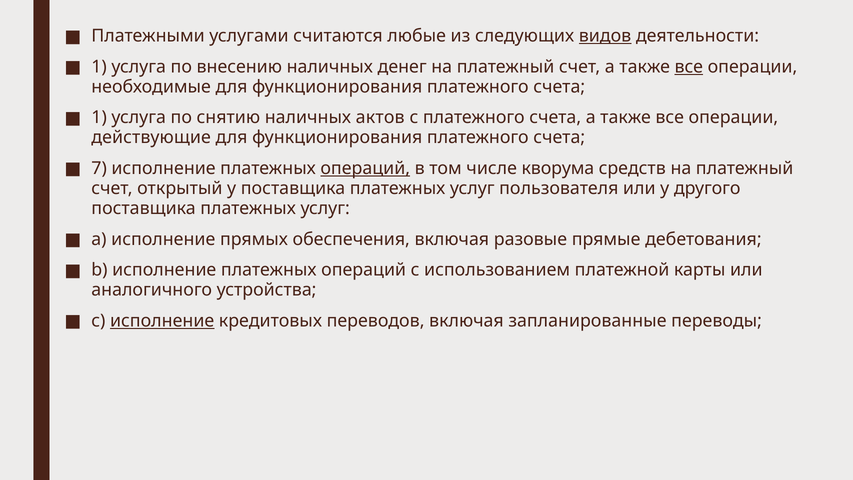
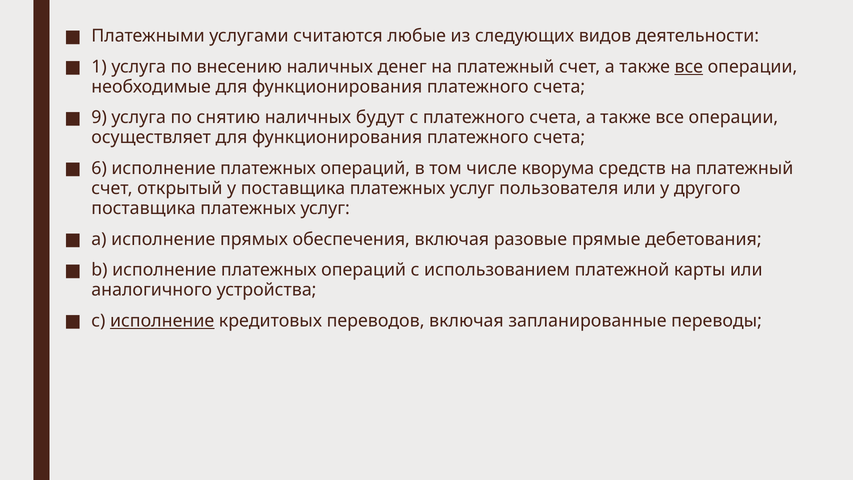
видов underline: present -> none
1 at (99, 118): 1 -> 9
актов: актов -> будут
действующие: действующие -> осуществляет
7: 7 -> 6
операций at (365, 168) underline: present -> none
